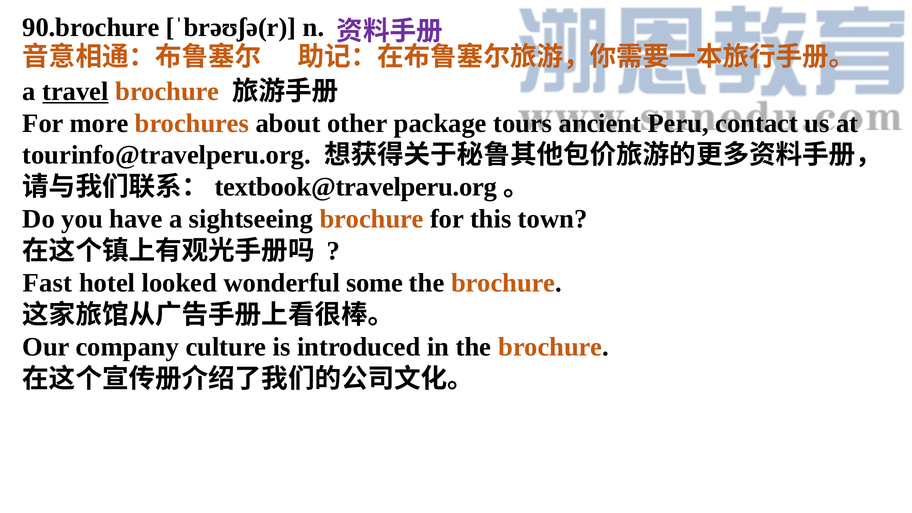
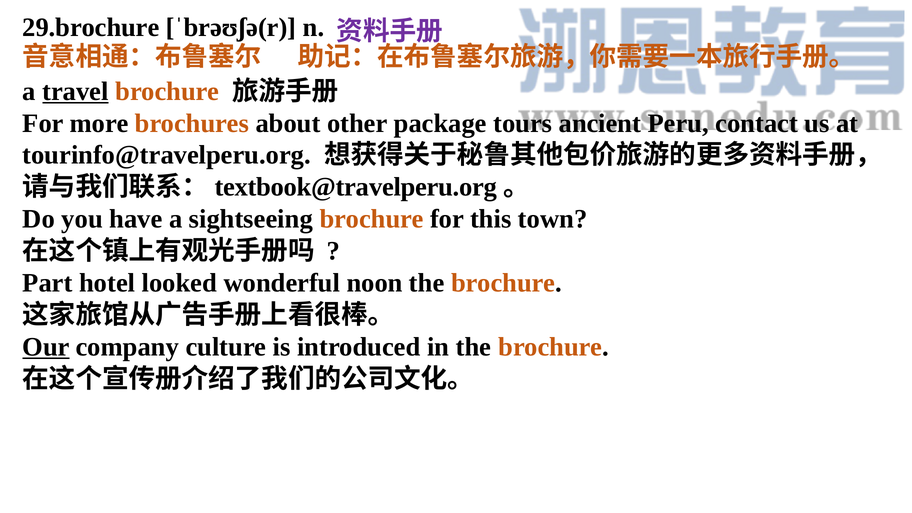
90.brochure: 90.brochure -> 29.brochure
Fast: Fast -> Part
some: some -> noon
Our underline: none -> present
